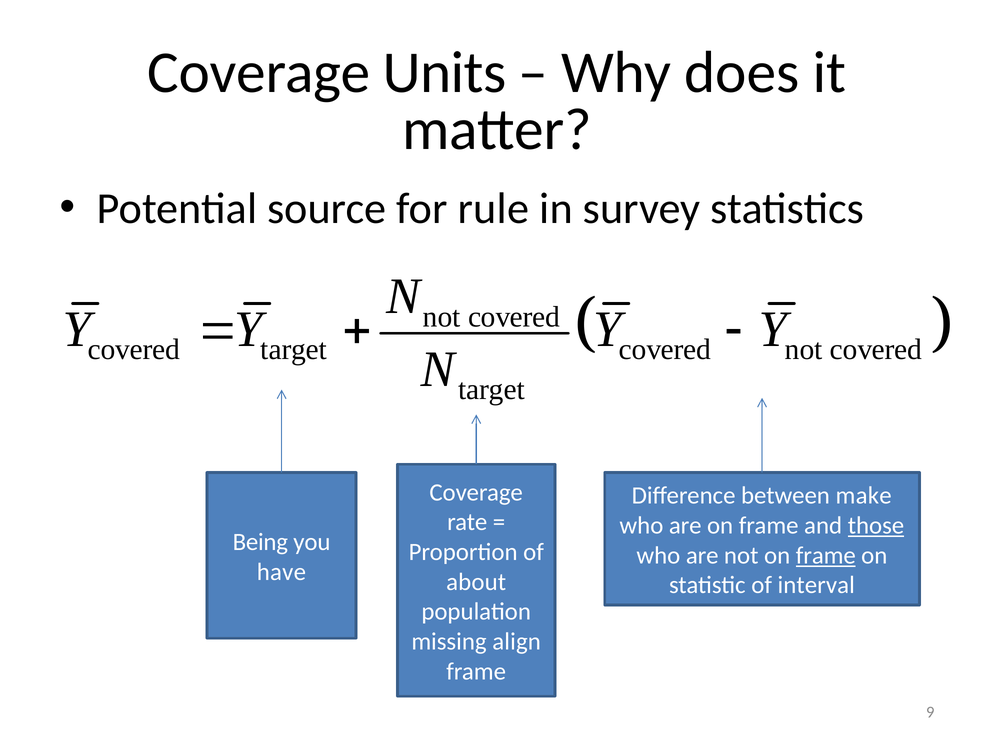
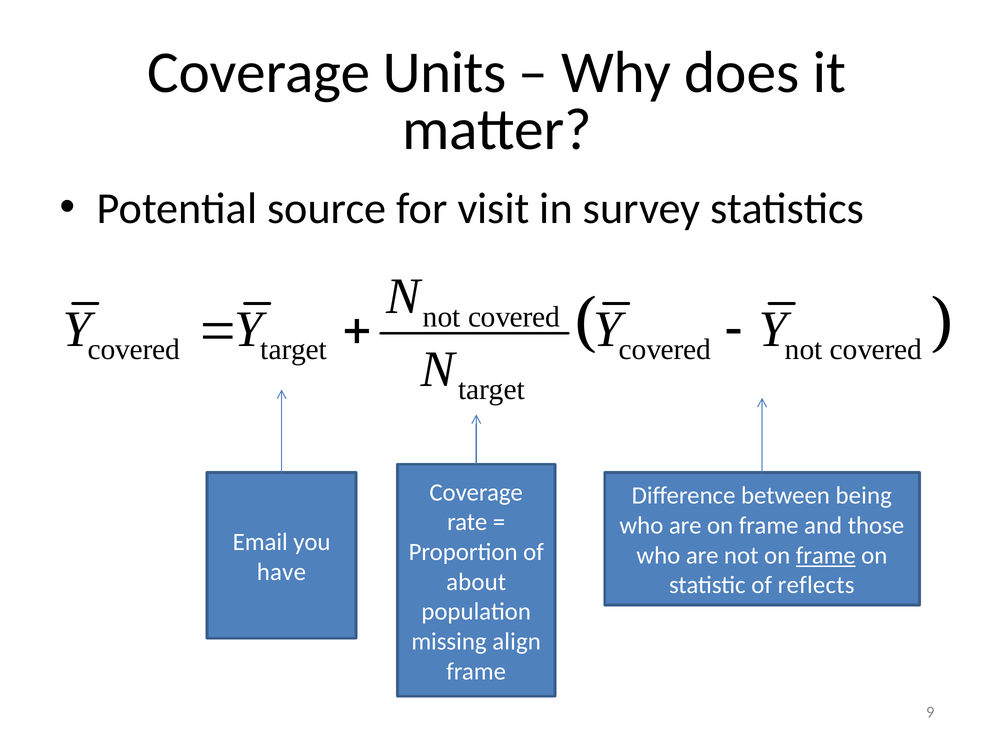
rule: rule -> visit
make: make -> being
those underline: present -> none
Being: Being -> Email
interval: interval -> reflects
